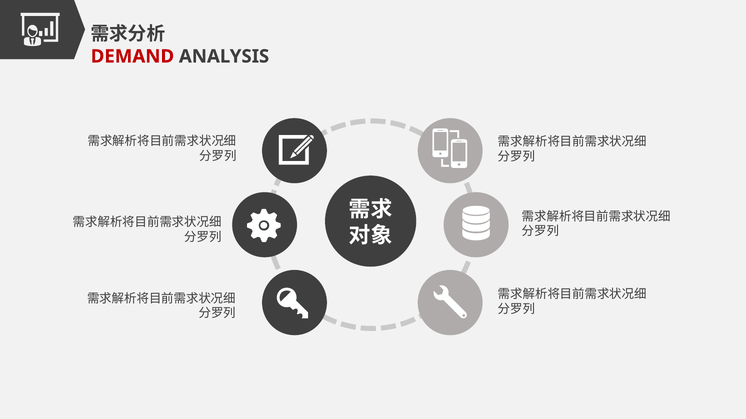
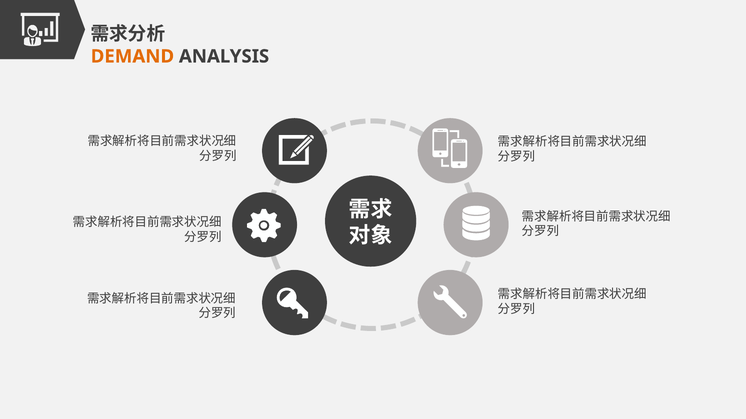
DEMAND colour: red -> orange
